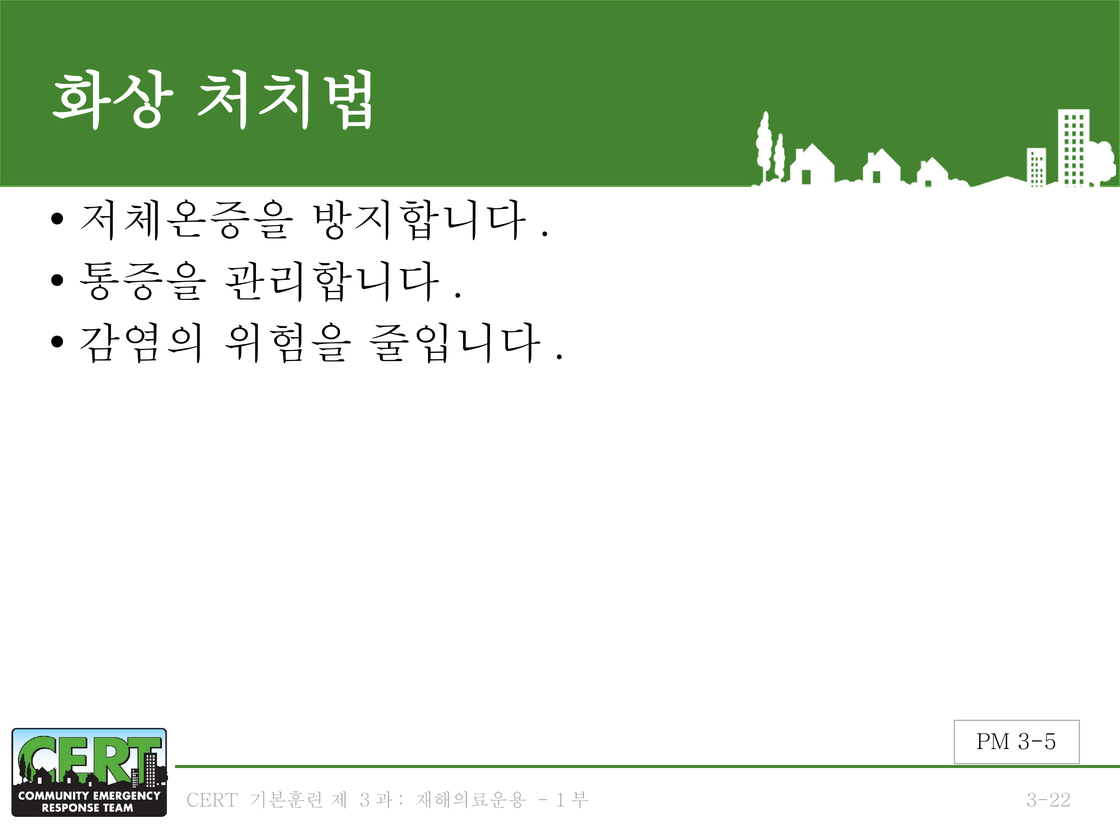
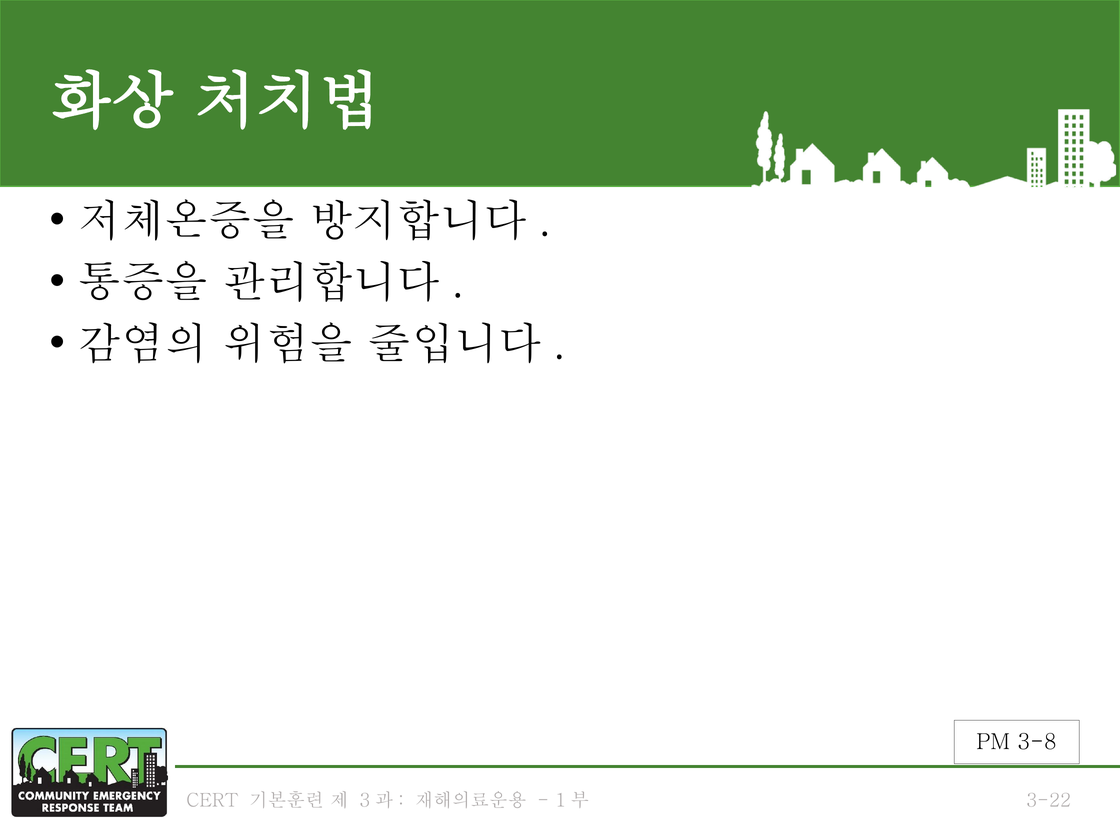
3-5: 3-5 -> 3-8
